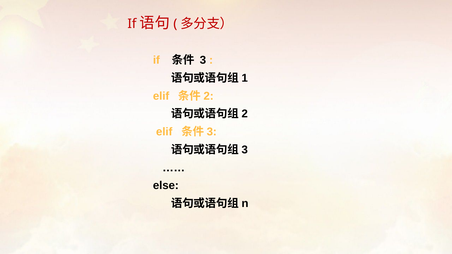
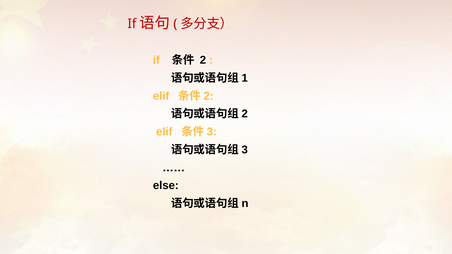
3: 3 -> 2
